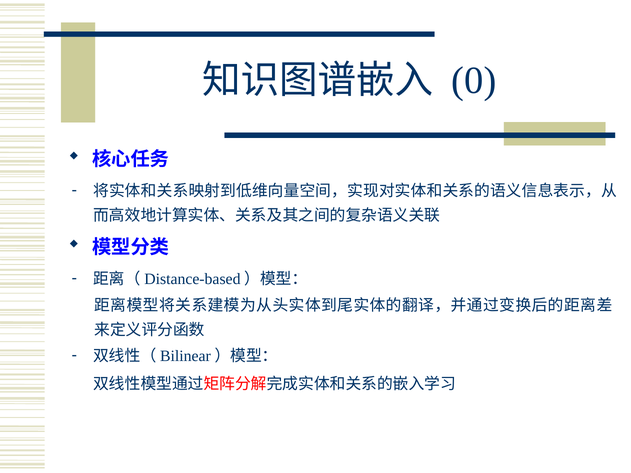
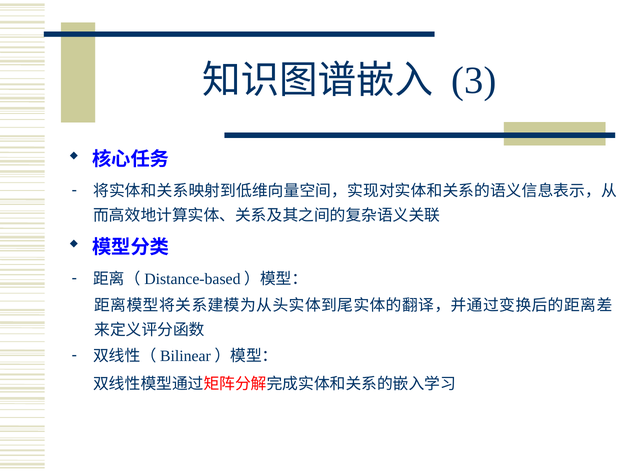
0: 0 -> 3
